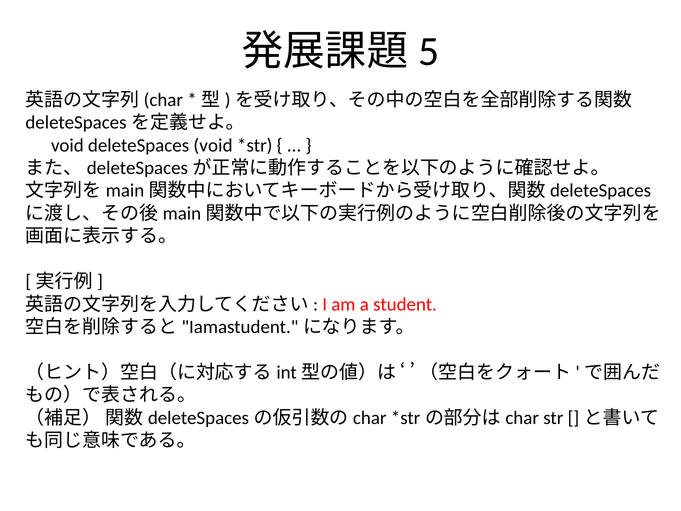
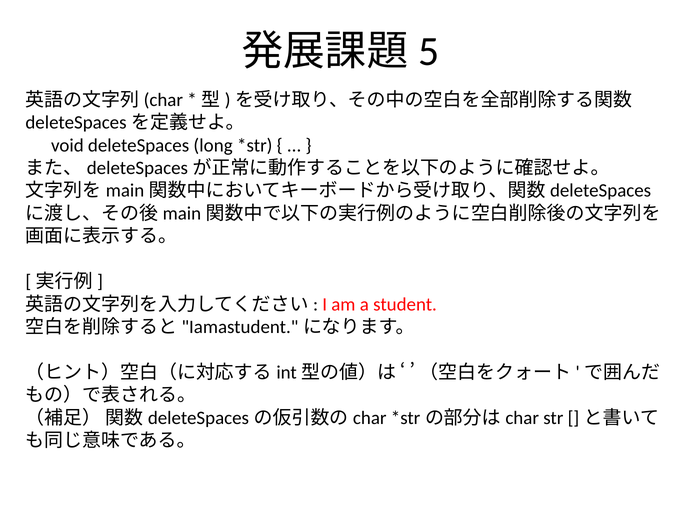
deleteSpaces void: void -> long
